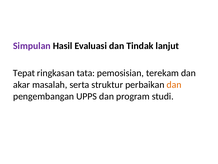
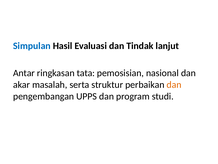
Simpulan colour: purple -> blue
Tepat: Tepat -> Antar
terekam: terekam -> nasional
